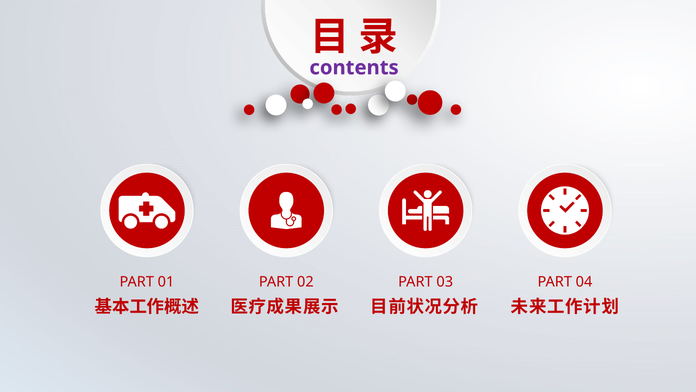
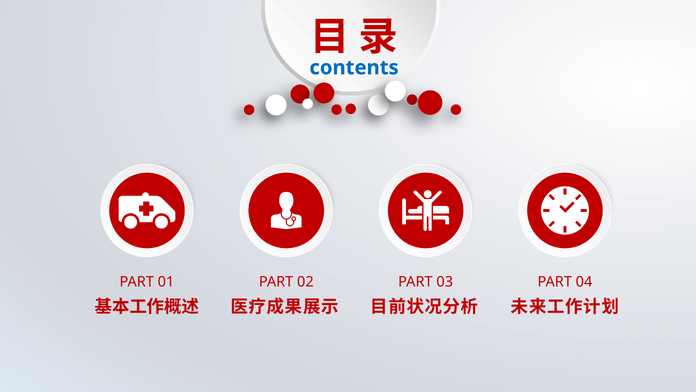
contents colour: purple -> blue
